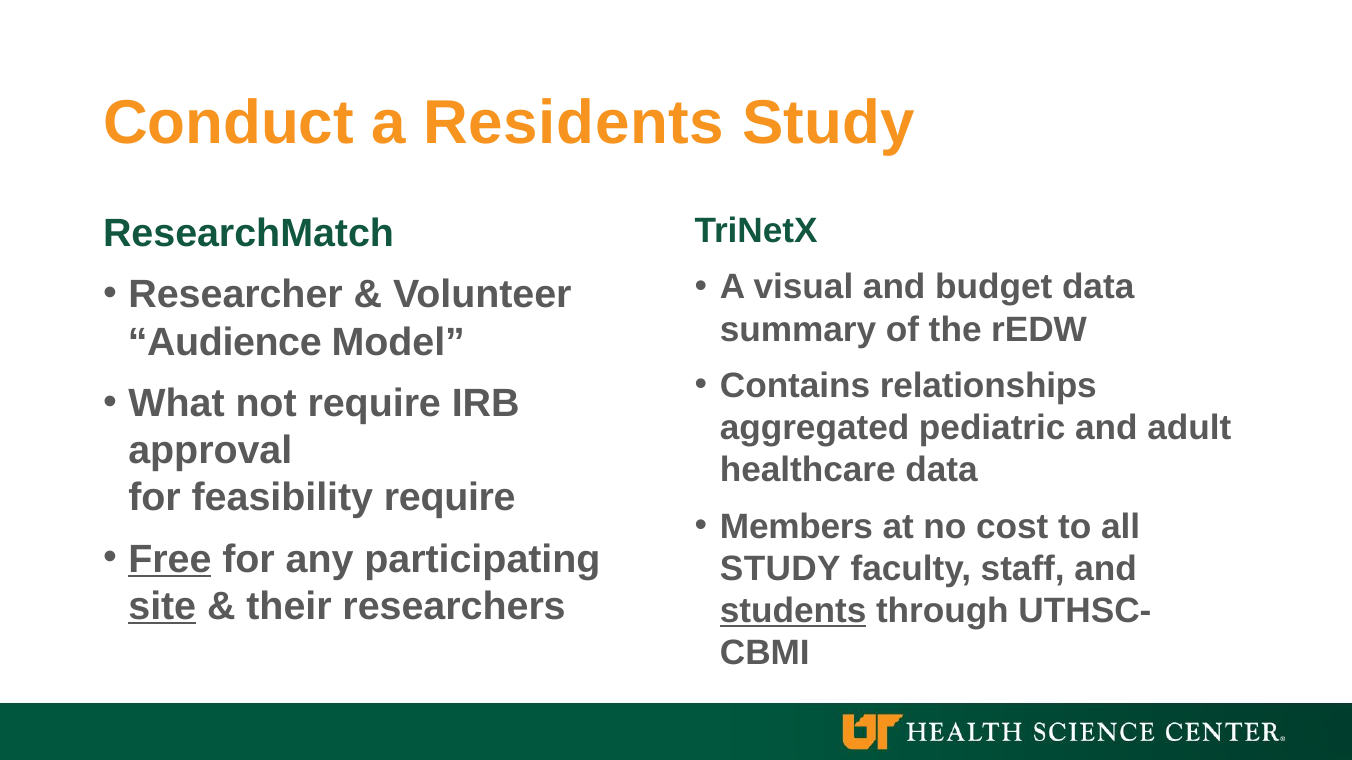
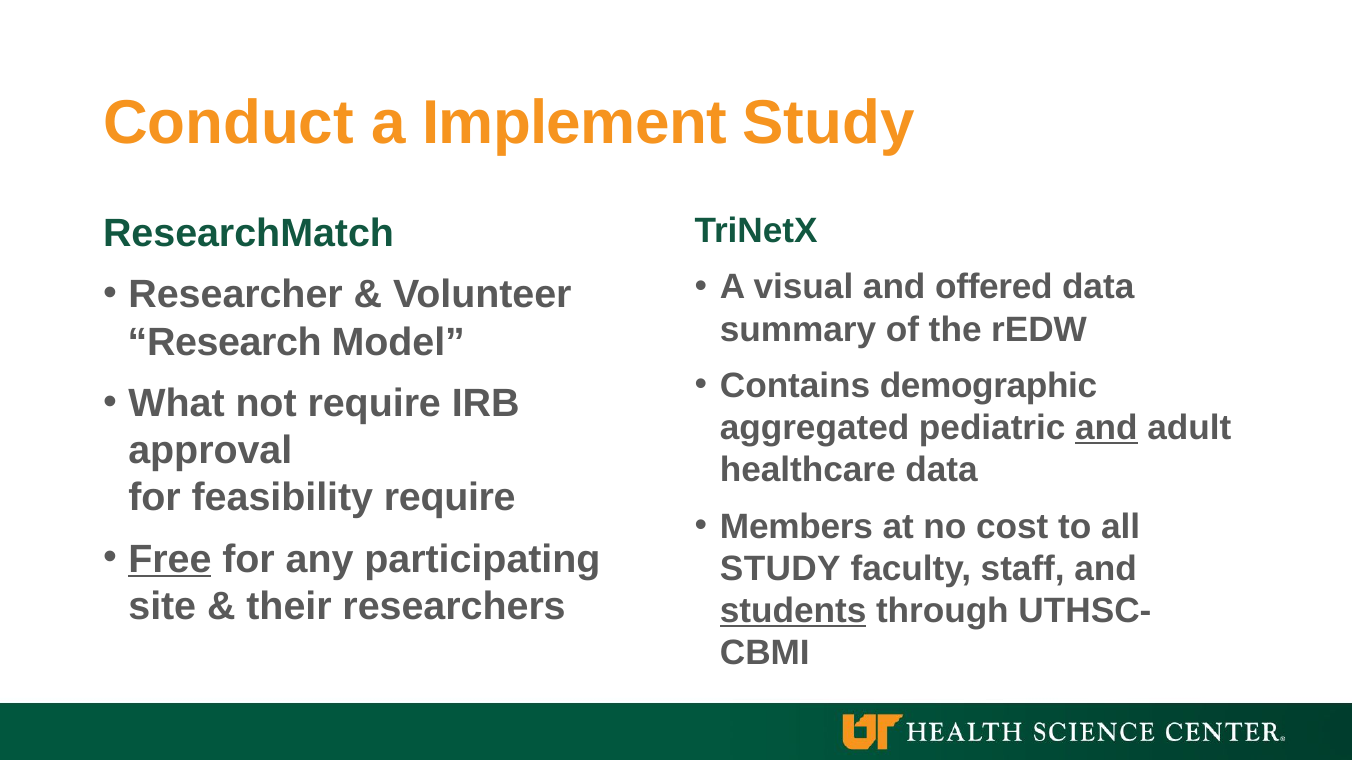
Residents: Residents -> Implement
budget: budget -> offered
Audience: Audience -> Research
relationships: relationships -> demographic
and at (1106, 428) underline: none -> present
site underline: present -> none
